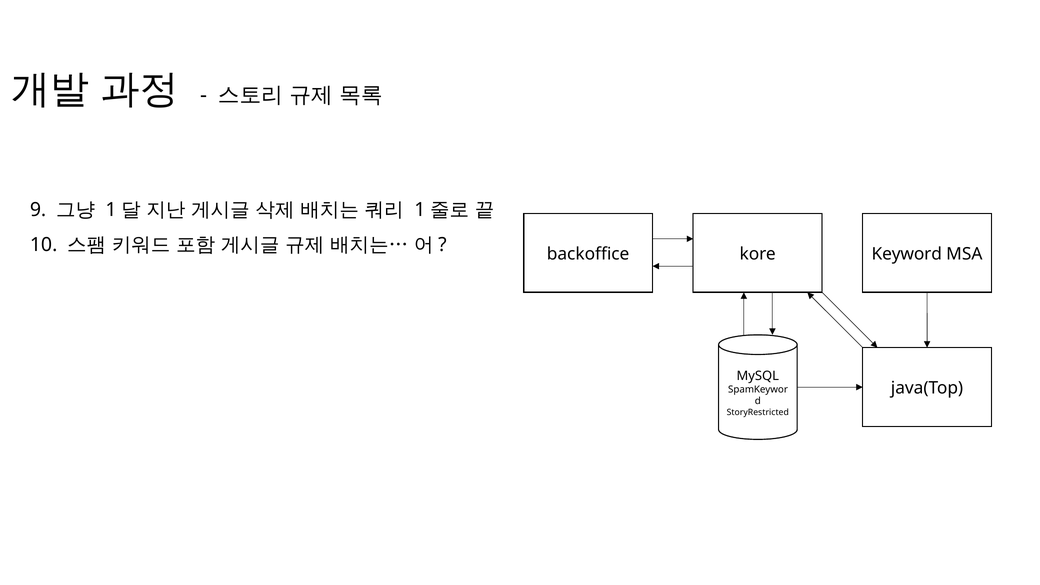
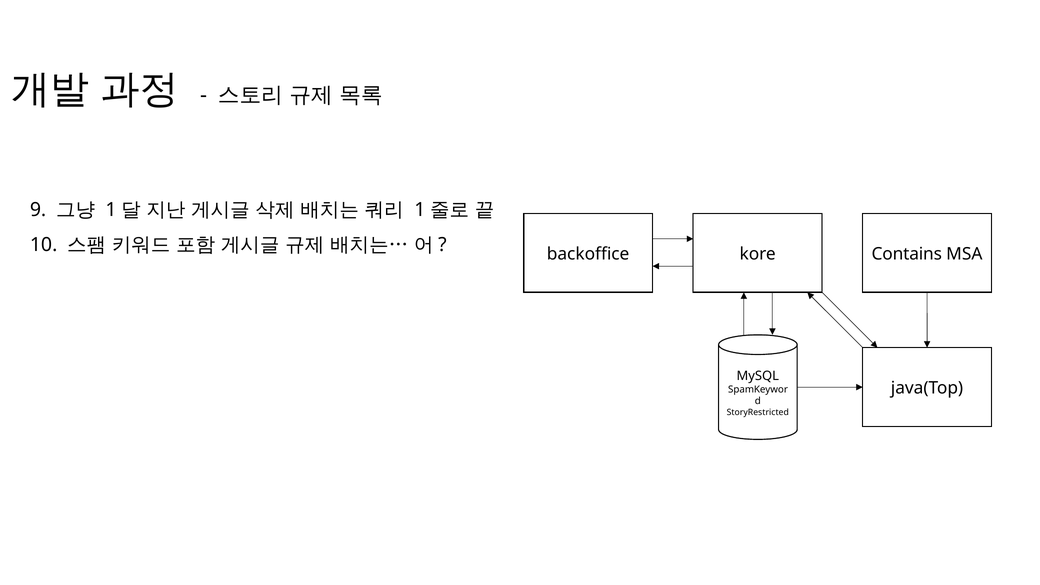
Keyword: Keyword -> Contains
